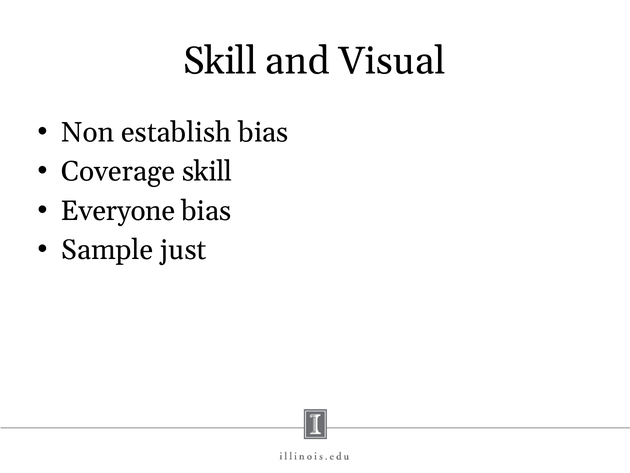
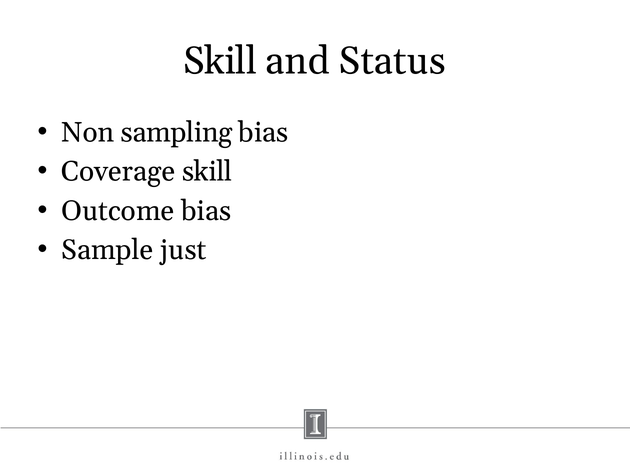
Visual: Visual -> Status
establish: establish -> sampling
Everyone: Everyone -> Outcome
